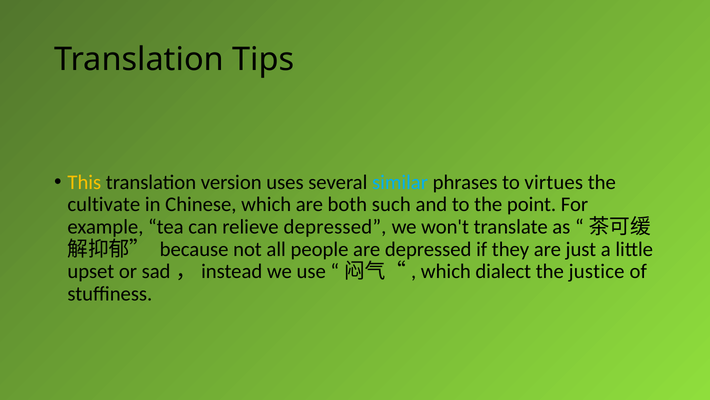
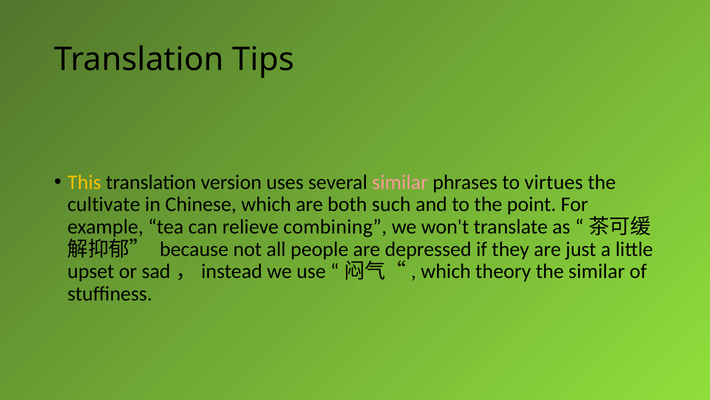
similar at (400, 182) colour: light blue -> pink
relieve depressed: depressed -> combining
dialect: dialect -> theory
the justice: justice -> similar
